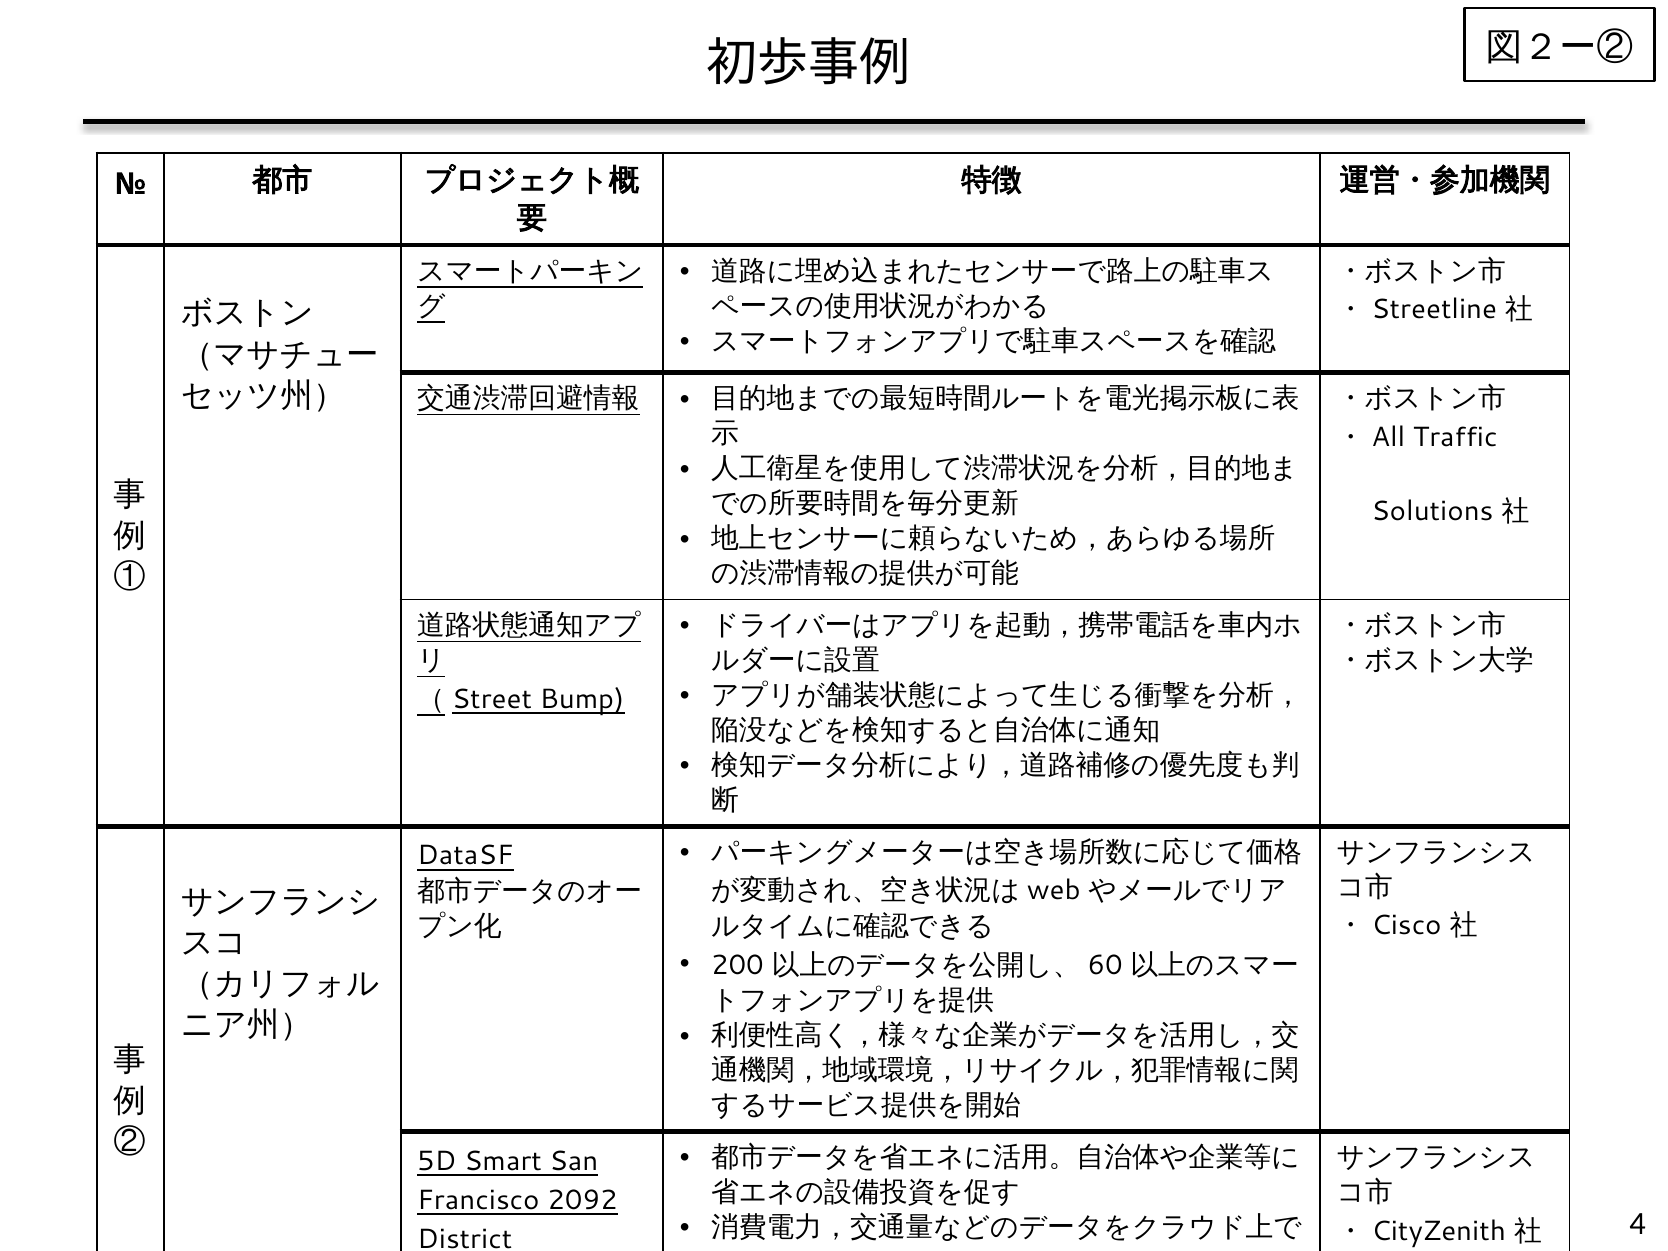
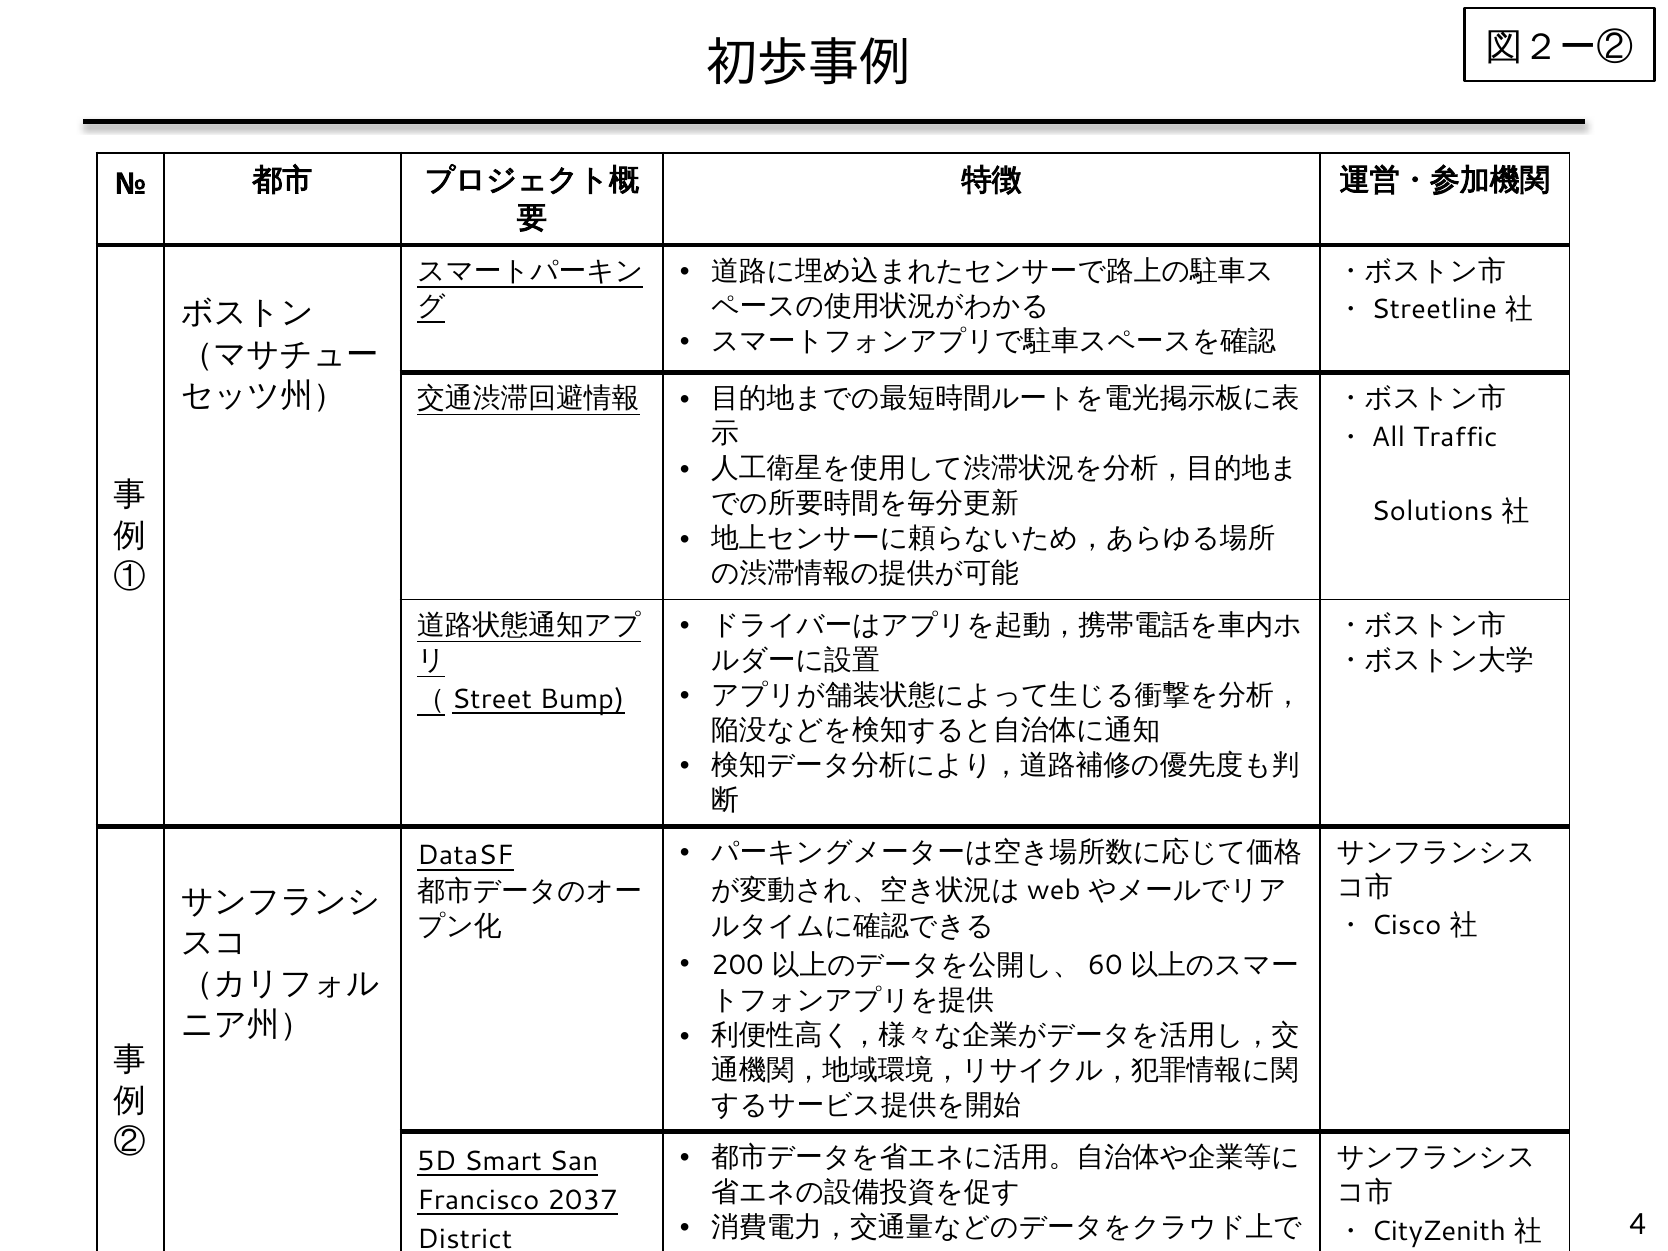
2092: 2092 -> 2037
